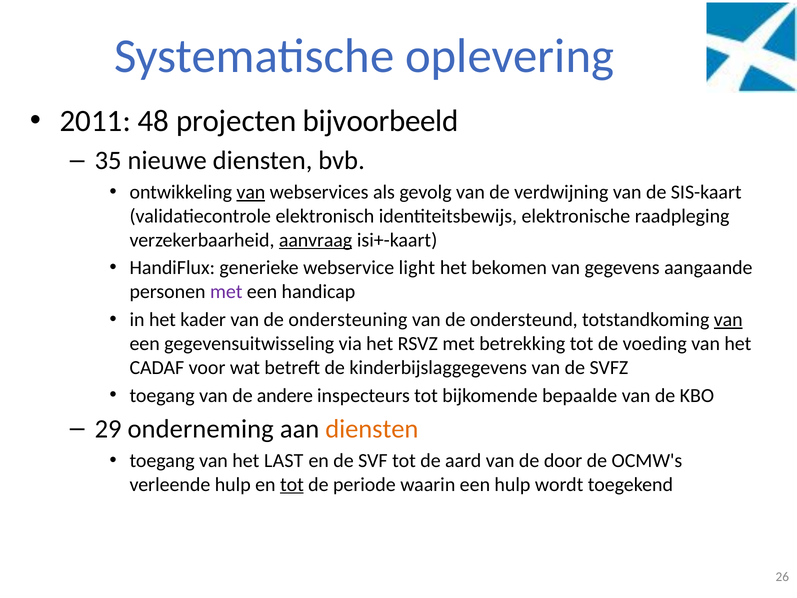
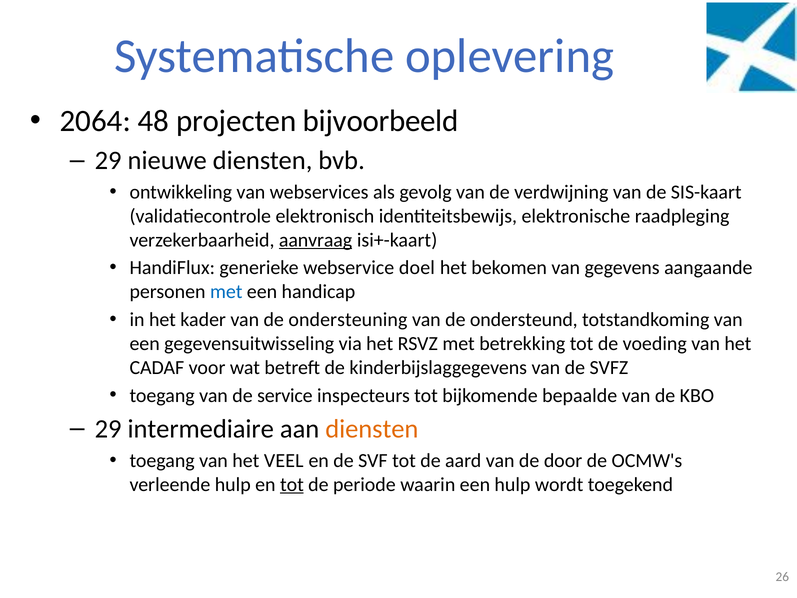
2011: 2011 -> 2064
35 at (108, 161): 35 -> 29
van at (251, 192) underline: present -> none
light: light -> doel
met at (226, 292) colour: purple -> blue
van at (728, 320) underline: present -> none
andere: andere -> service
onderneming: onderneming -> intermediaire
LAST: LAST -> VEEL
